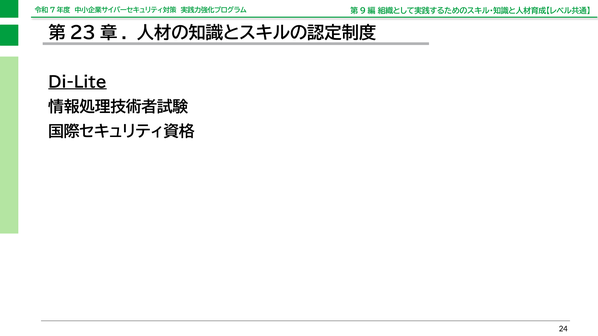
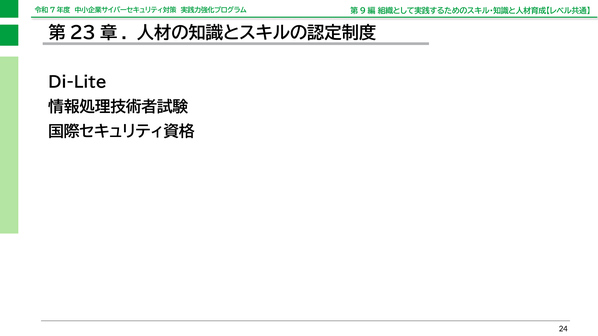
Di-Lite underline: present -> none
